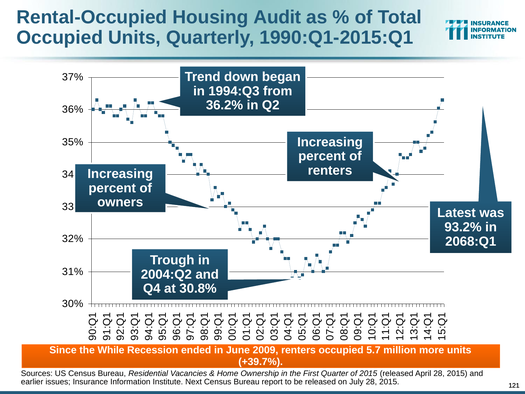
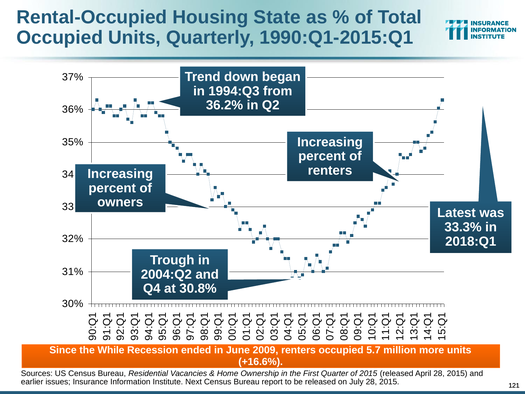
Audit: Audit -> State
93.2%: 93.2% -> 33.3%
2068:Q1: 2068:Q1 -> 2018:Q1
+39.7%: +39.7% -> +16.6%
